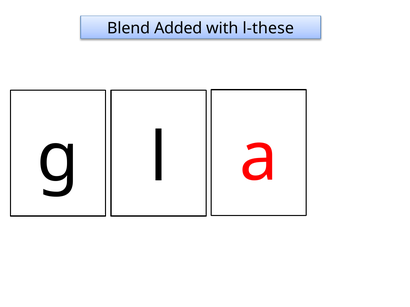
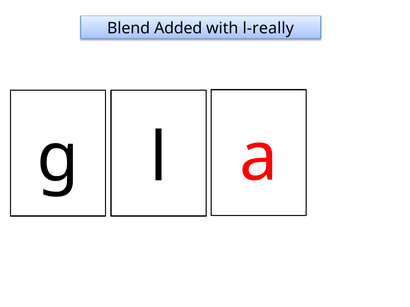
l-these: l-these -> l-really
